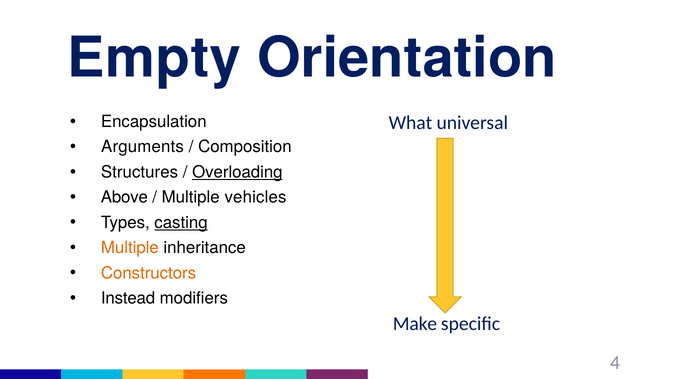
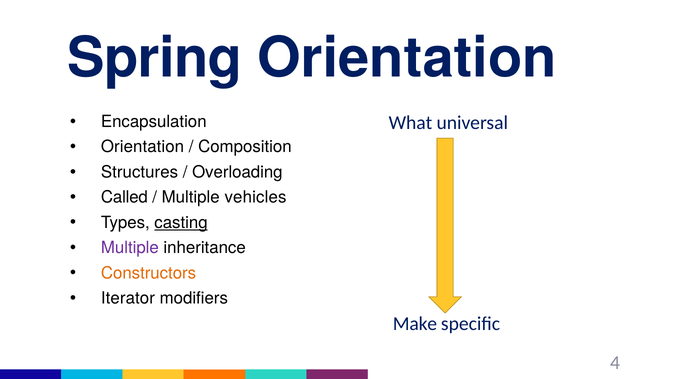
Empty: Empty -> Spring
Arguments at (142, 147): Arguments -> Orientation
Overloading underline: present -> none
Above: Above -> Called
Multiple at (130, 247) colour: orange -> purple
Instead: Instead -> Iterator
